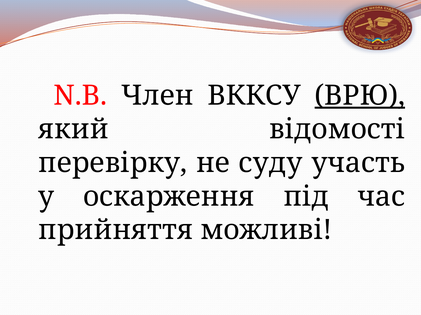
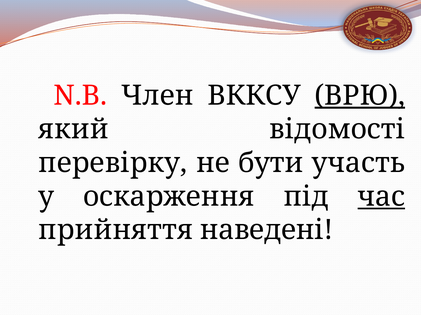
суду: суду -> бути
час underline: none -> present
можливі: можливі -> наведені
